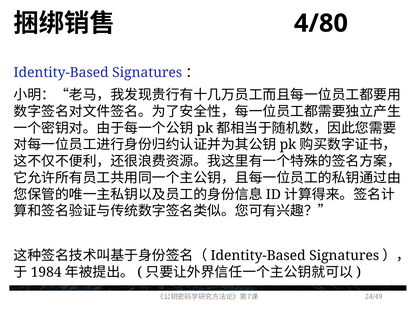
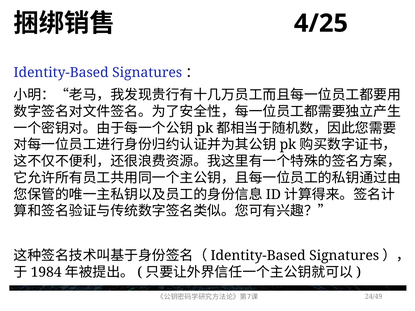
4/80: 4/80 -> 4/25
